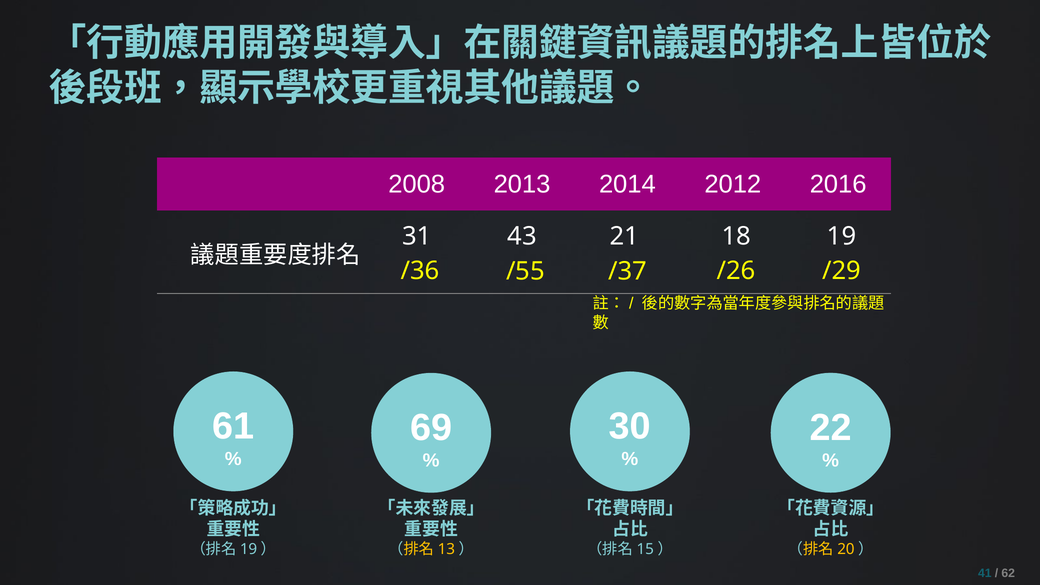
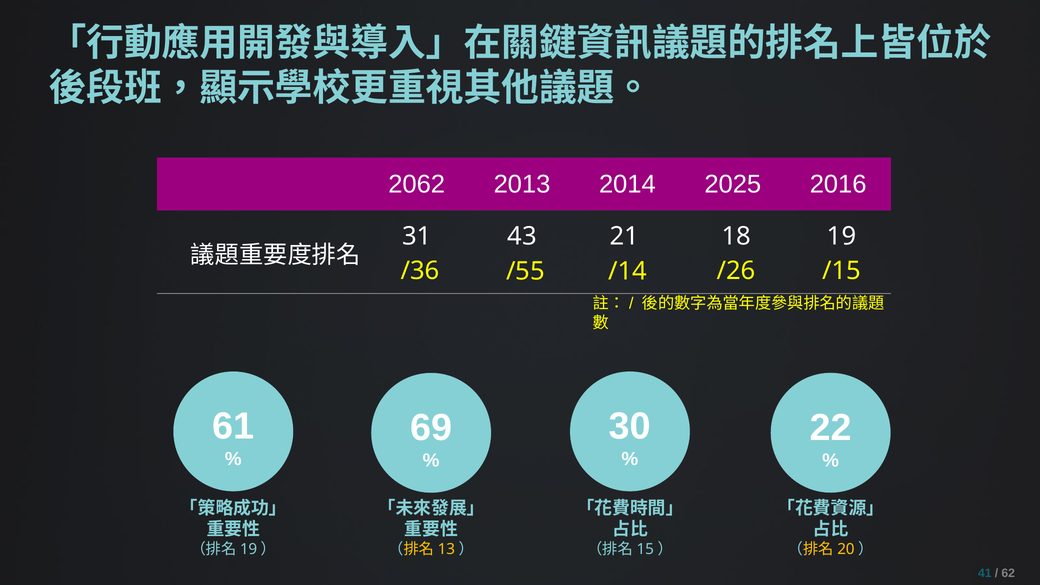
2008: 2008 -> 2062
2012: 2012 -> 2025
/29: /29 -> /15
/37: /37 -> /14
